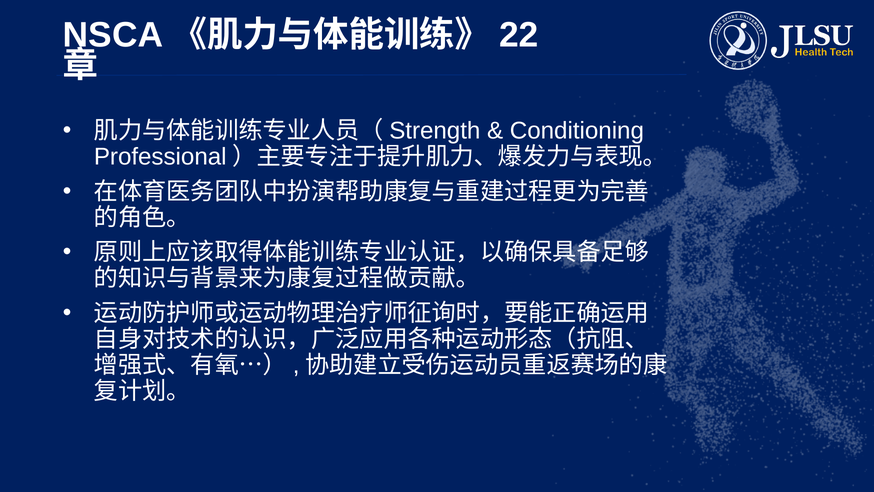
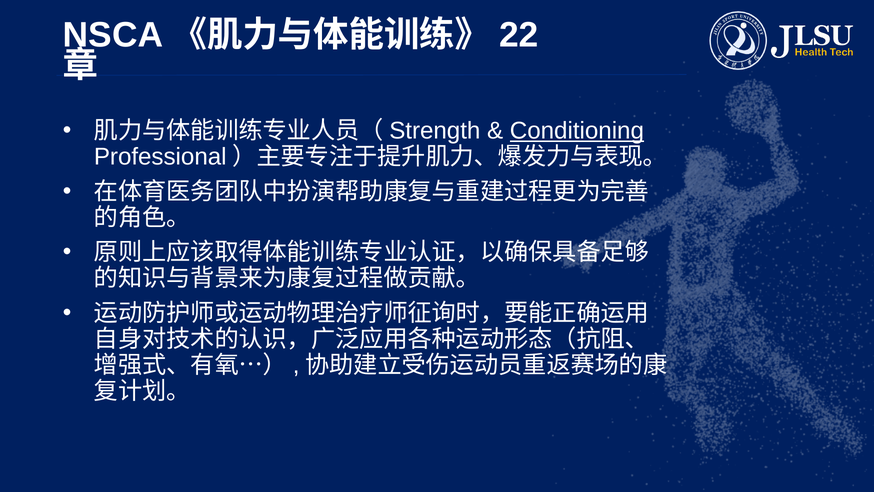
Conditioning underline: none -> present
